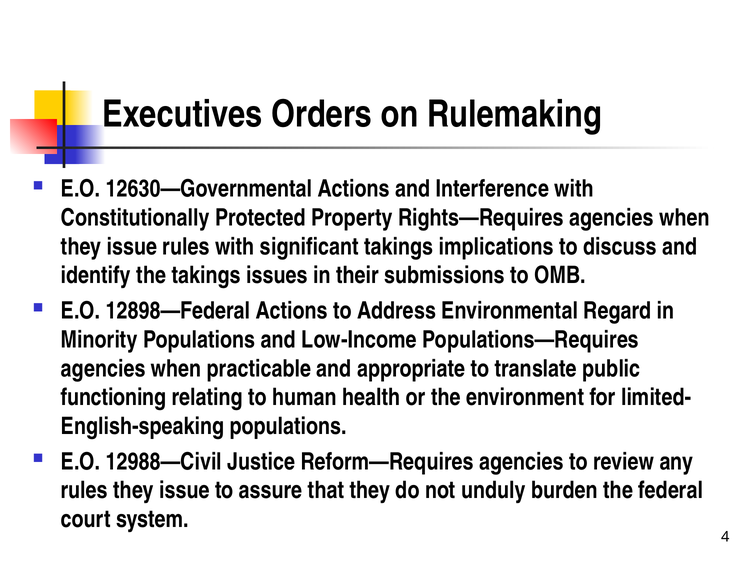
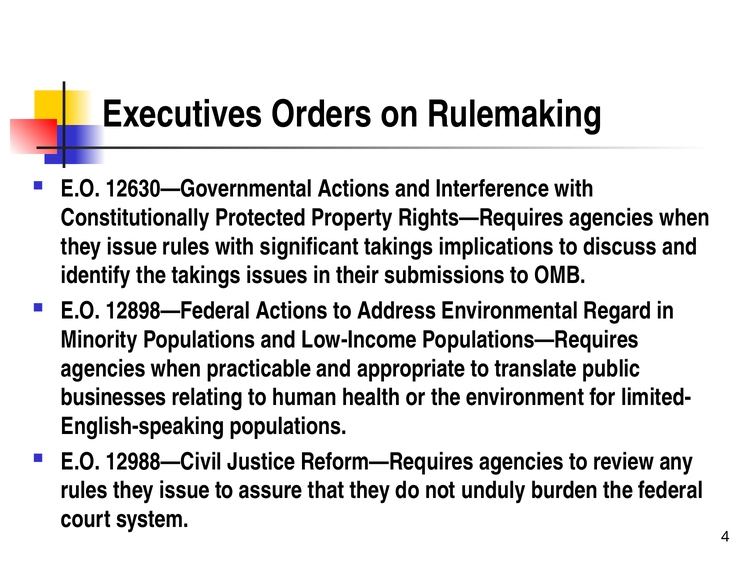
functioning: functioning -> businesses
